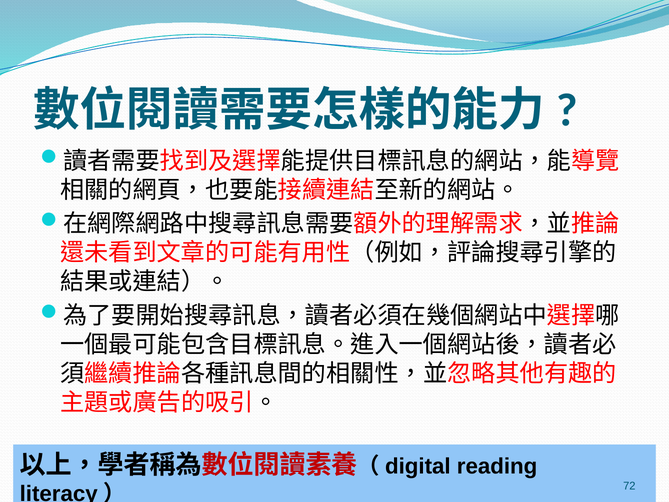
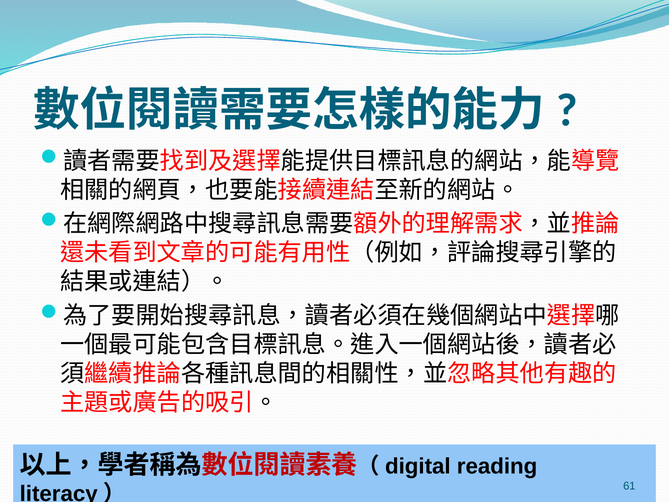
72: 72 -> 61
